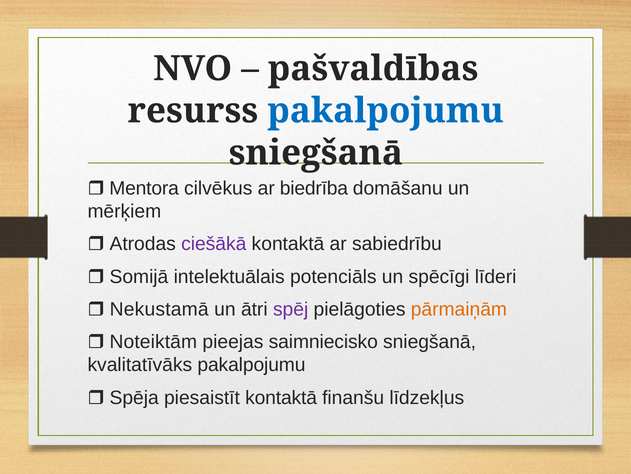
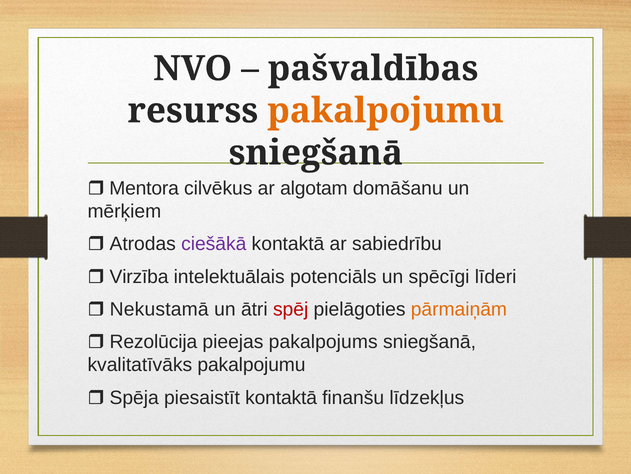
pakalpojumu at (386, 111) colour: blue -> orange
biedrība: biedrība -> algotam
Somijā: Somijā -> Virzība
spēj colour: purple -> red
Noteiktām: Noteiktām -> Rezolūcija
saimniecisko: saimniecisko -> pakalpojums
